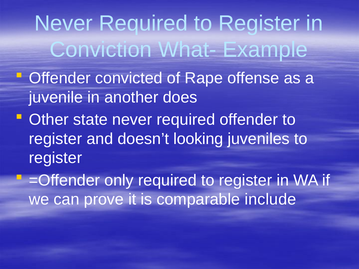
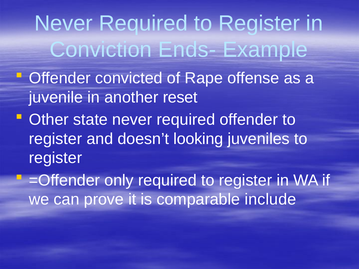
What-: What- -> Ends-
does: does -> reset
